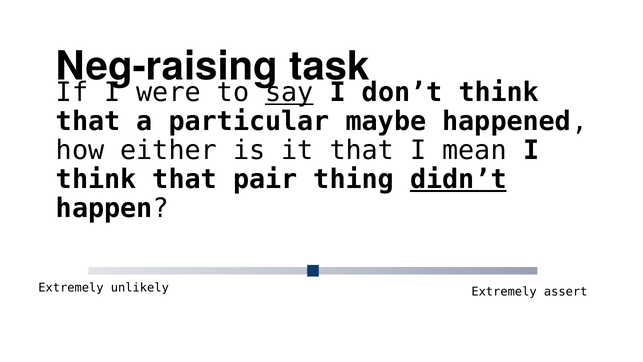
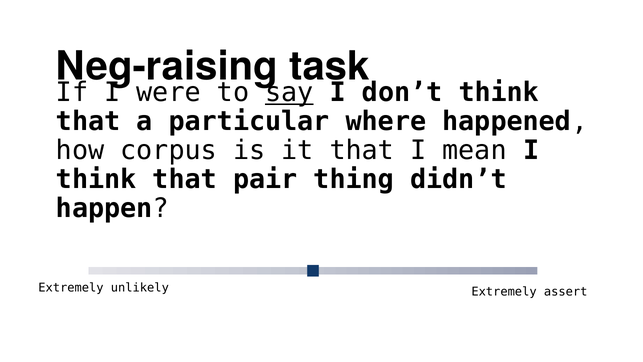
maybe: maybe -> where
either: either -> corpus
didn’t underline: present -> none
